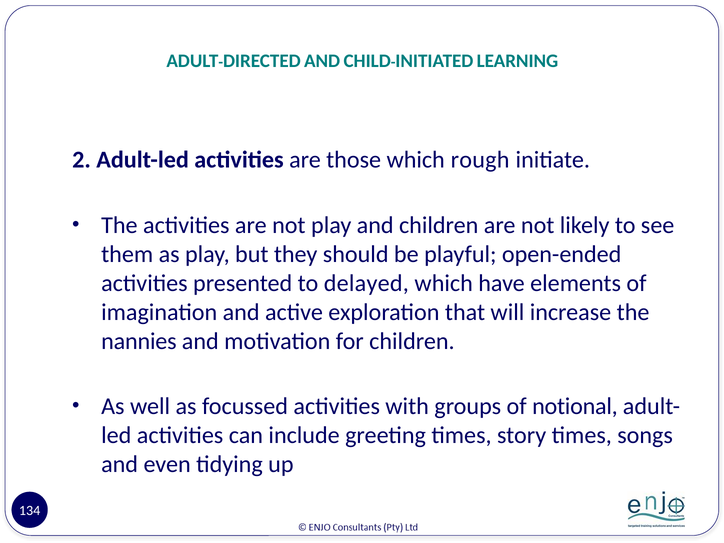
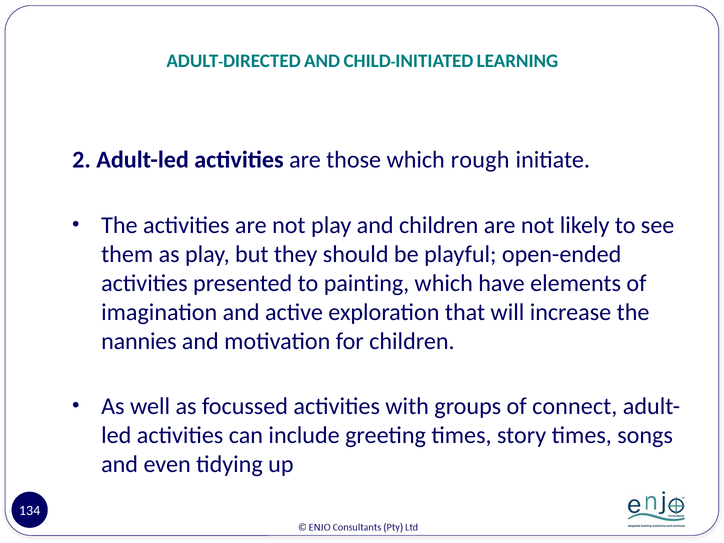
delayed: delayed -> painting
notional: notional -> connect
